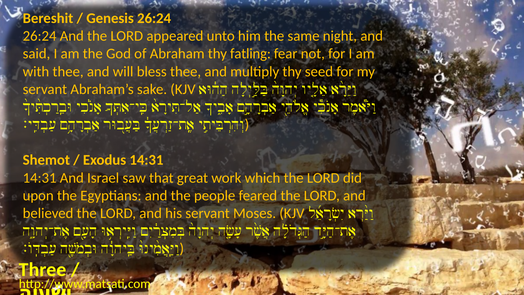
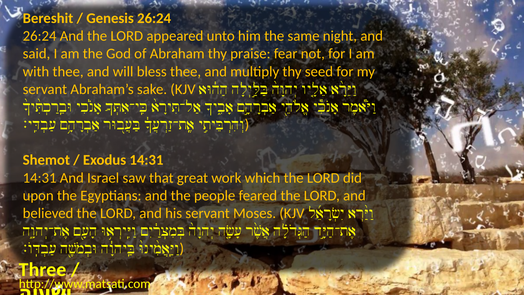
fatling: fatling -> praise
